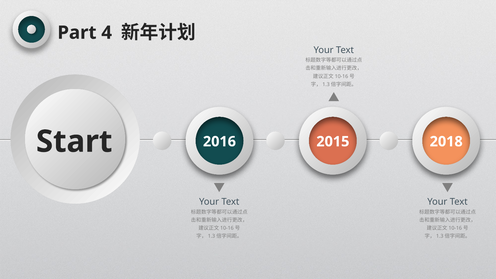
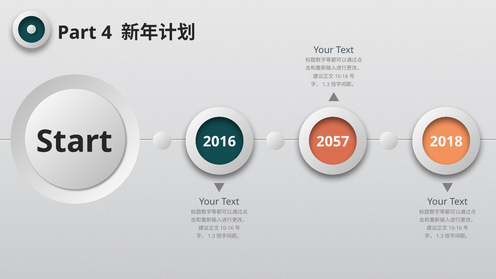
2015: 2015 -> 2057
